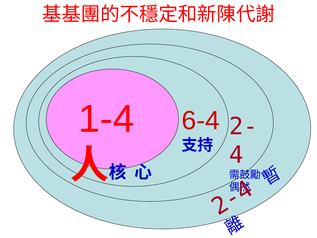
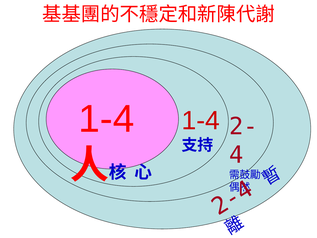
6-4 at (201, 121): 6-4 -> 1-4
